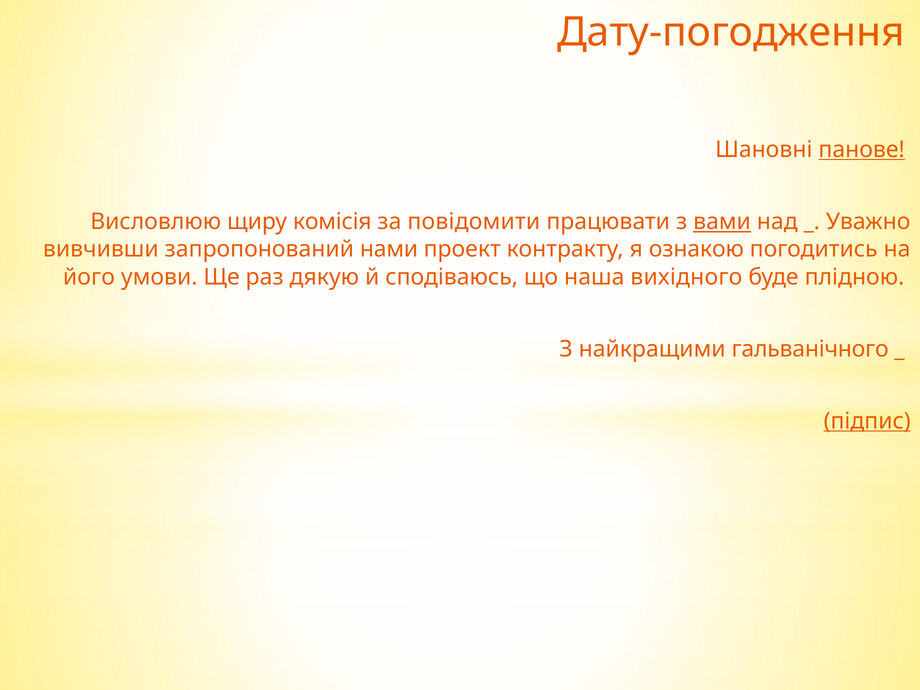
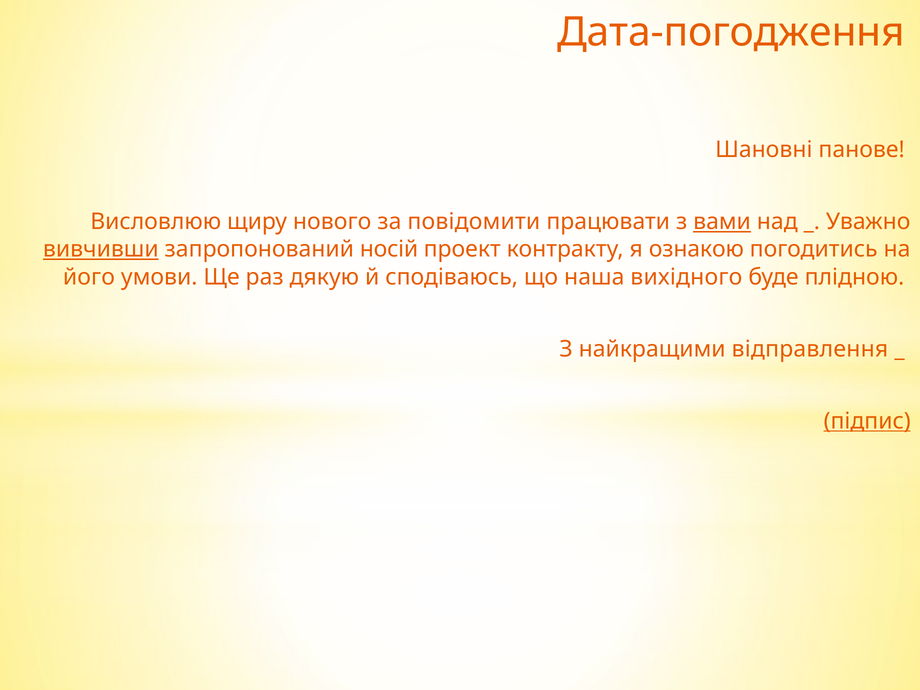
Дату-погодження: Дату-погодження -> Дата-погодження
панове underline: present -> none
комісія: комісія -> нового
вивчивши underline: none -> present
нами: нами -> носій
гальванічного: гальванічного -> відправлення
